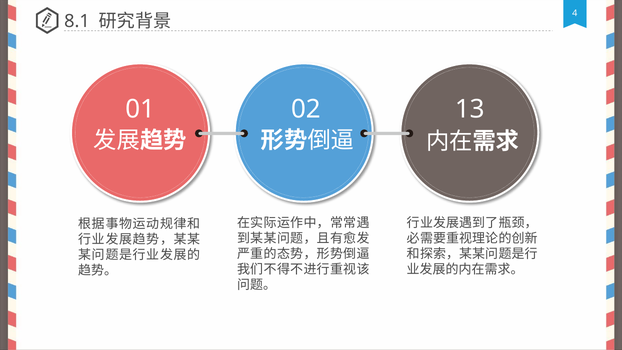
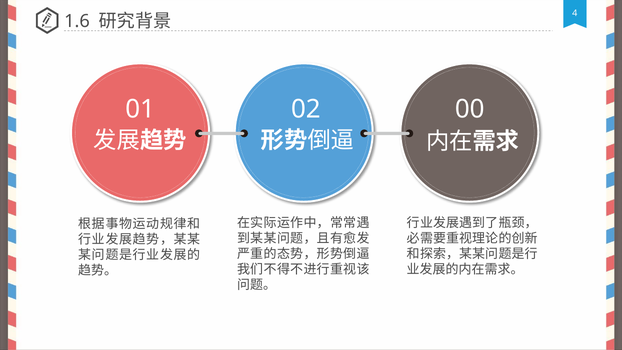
8.1: 8.1 -> 1.6
13: 13 -> 00
